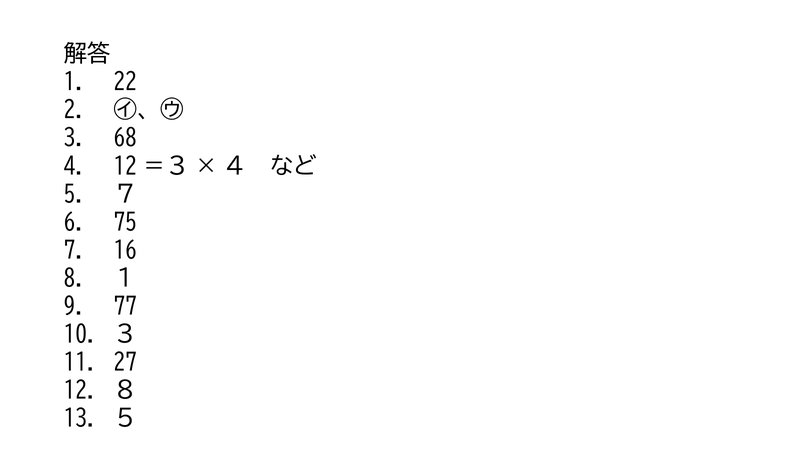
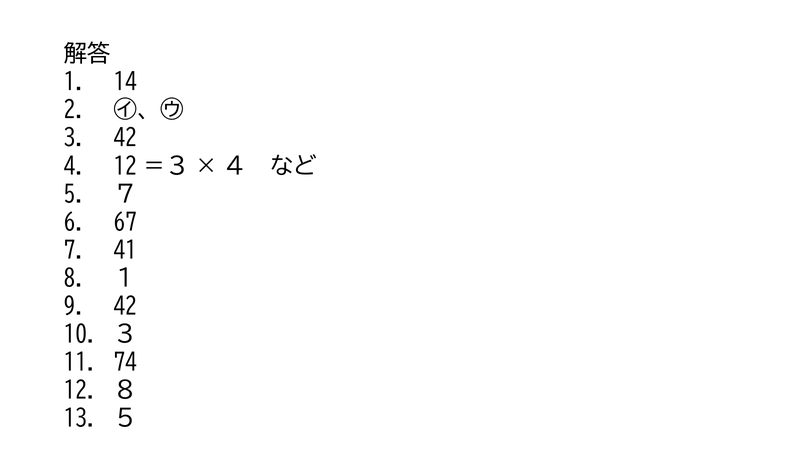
22: 22 -> 14
68 at (125, 138): 68 -> 42
75: 75 -> 67
16: 16 -> 41
77 at (125, 306): 77 -> 42
27: 27 -> 74
